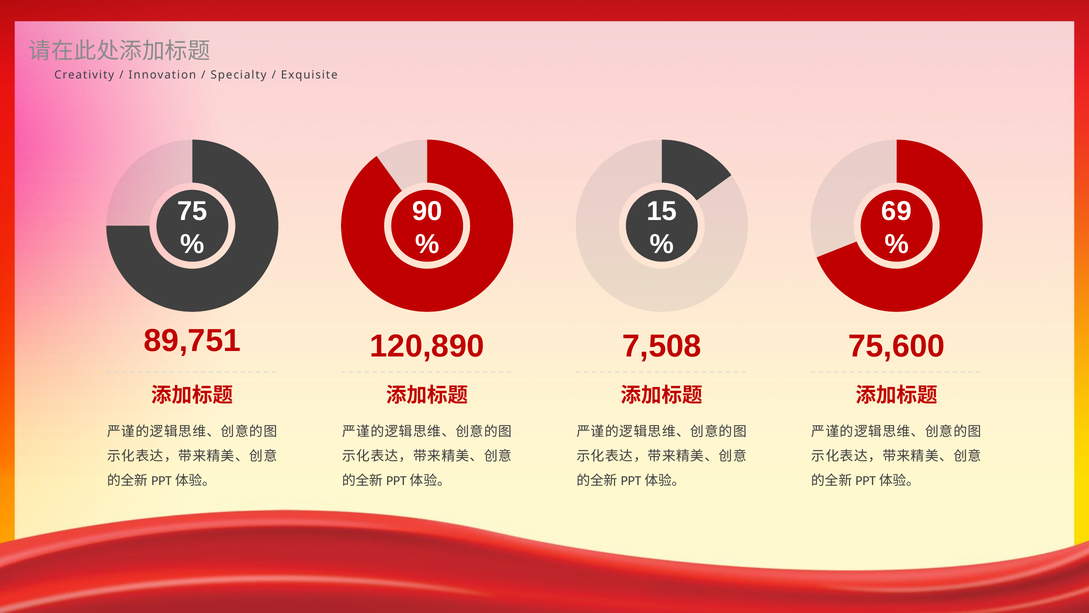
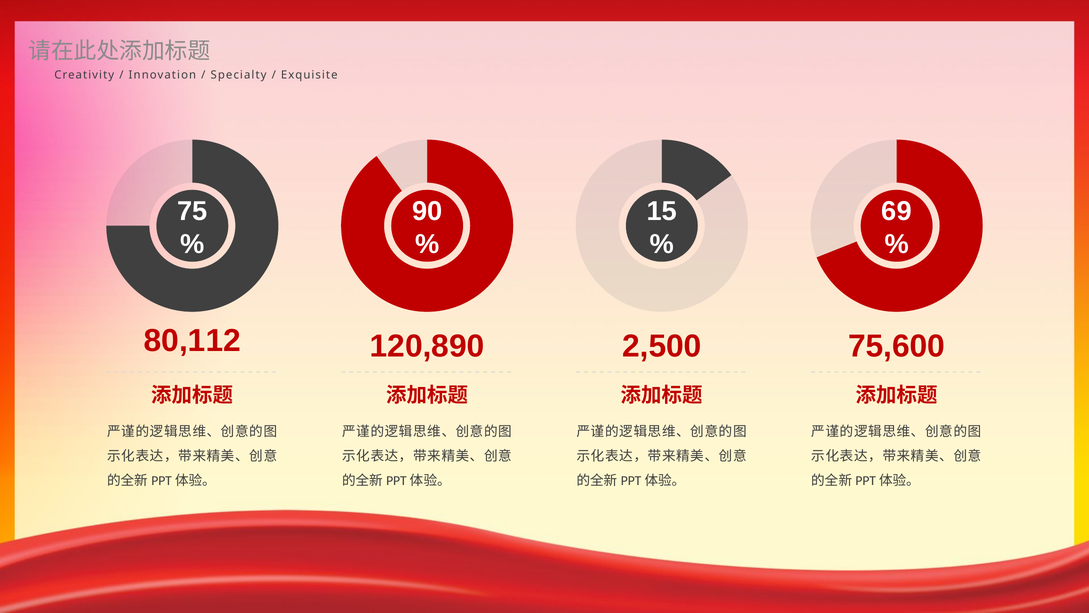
89,751: 89,751 -> 80,112
7,508: 7,508 -> 2,500
